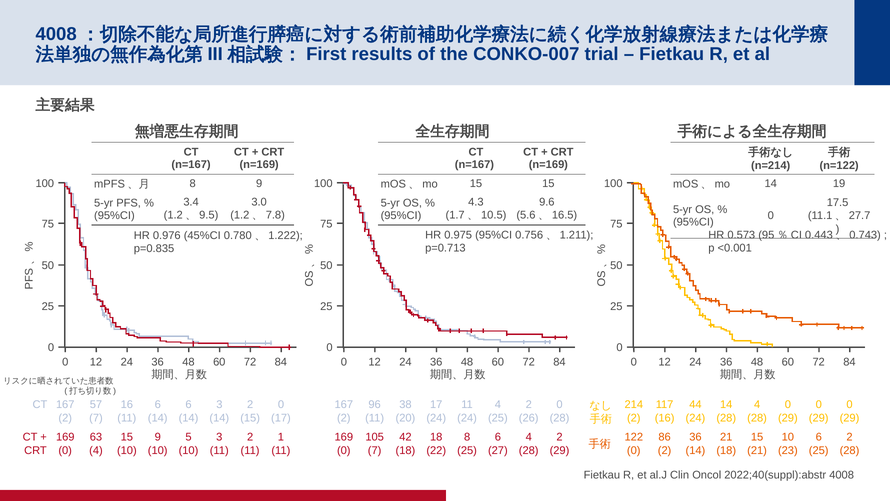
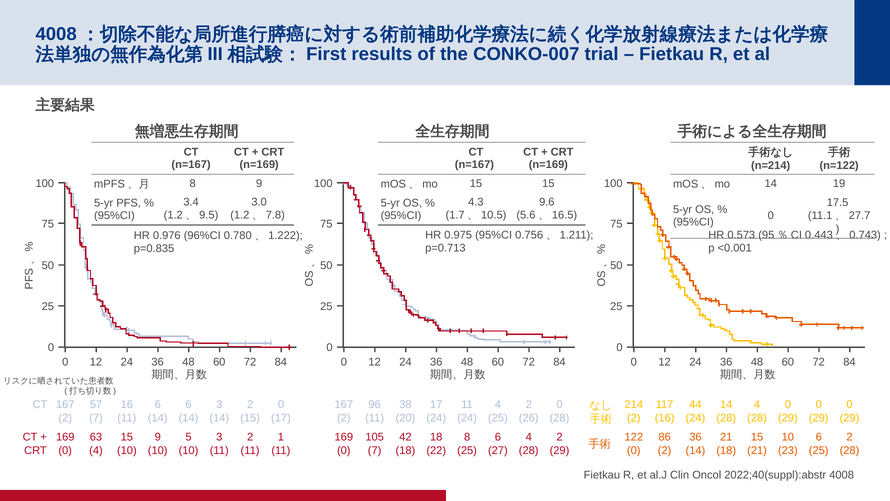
45%CI: 45%CI -> 96%CI
